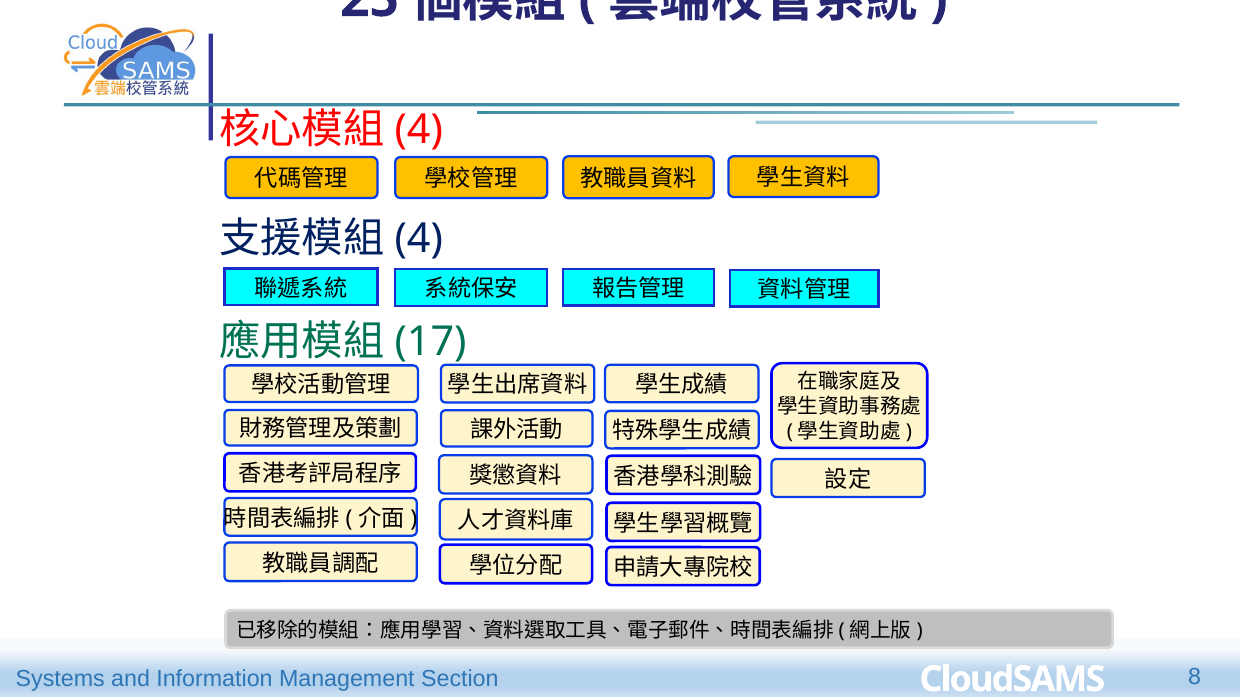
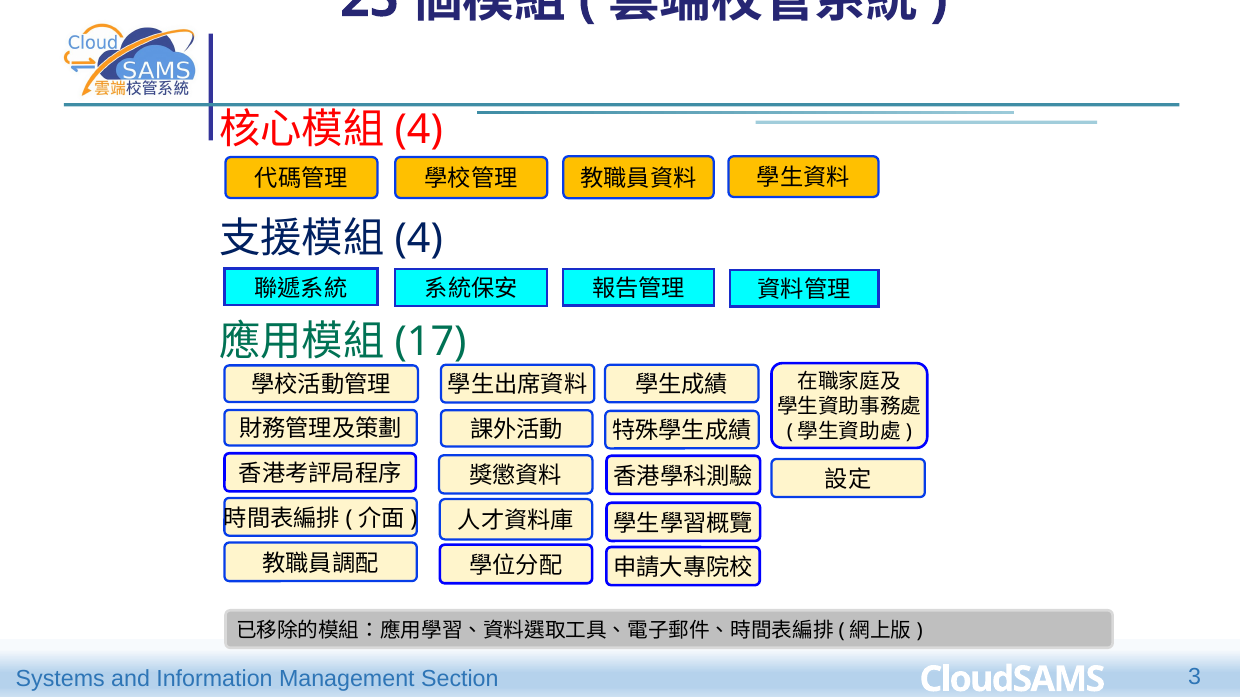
8: 8 -> 3
